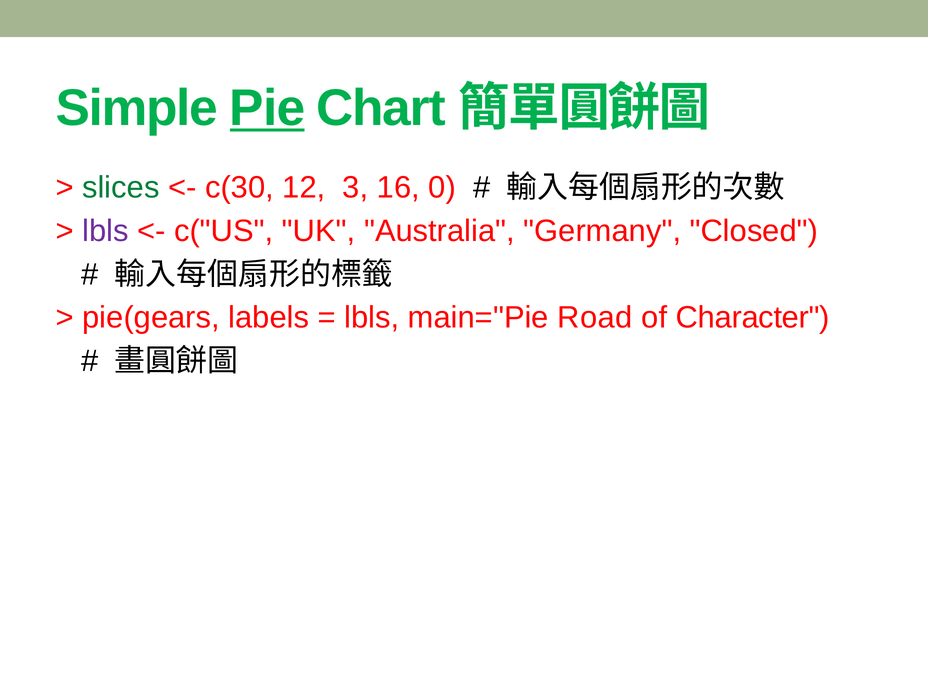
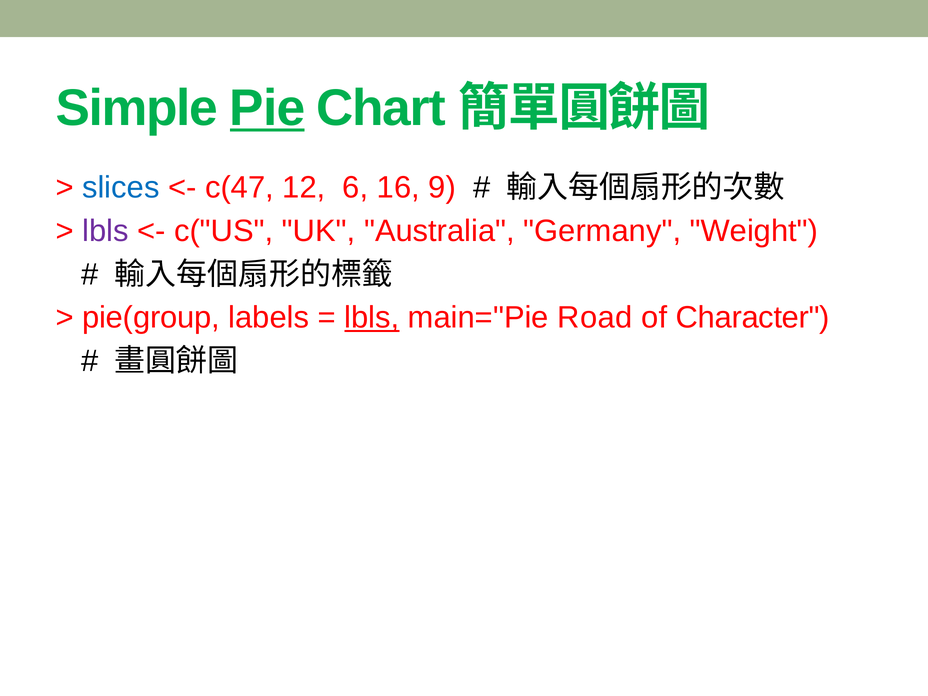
slices colour: green -> blue
c(30: c(30 -> c(47
3: 3 -> 6
0: 0 -> 9
Closed: Closed -> Weight
pie(gears: pie(gears -> pie(group
lbls at (372, 318) underline: none -> present
